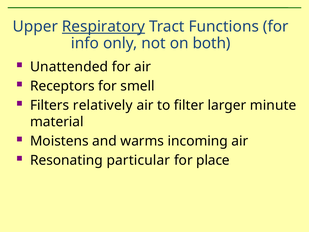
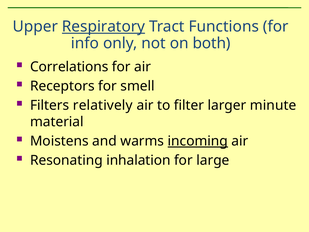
Unattended: Unattended -> Correlations
incoming underline: none -> present
particular: particular -> inhalation
place: place -> large
